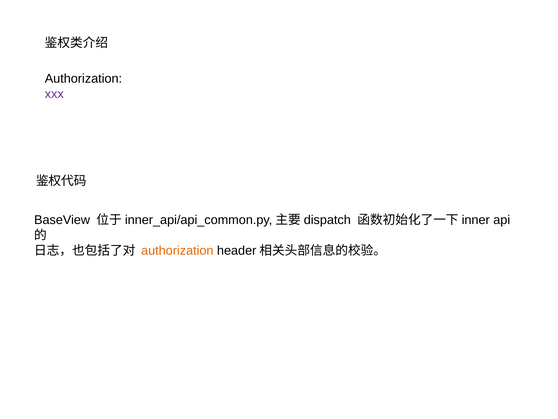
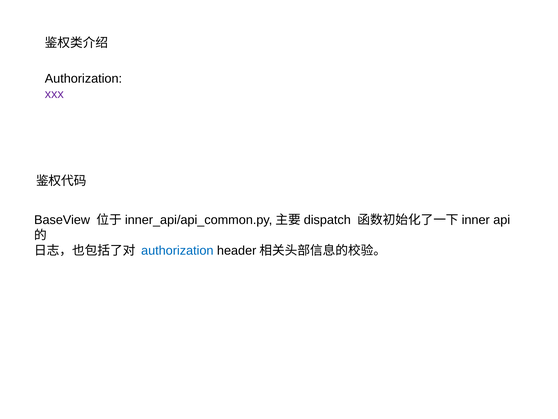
authorization at (177, 250) colour: orange -> blue
